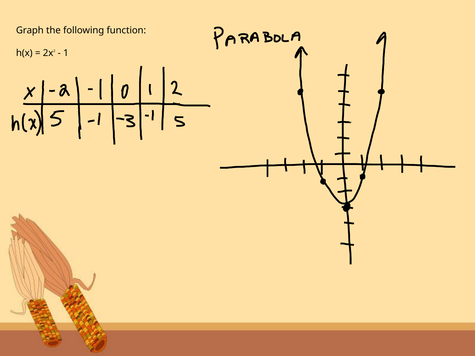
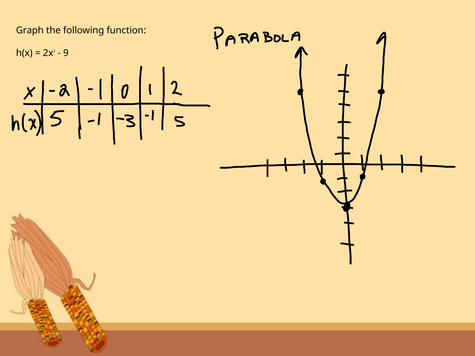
1: 1 -> 9
